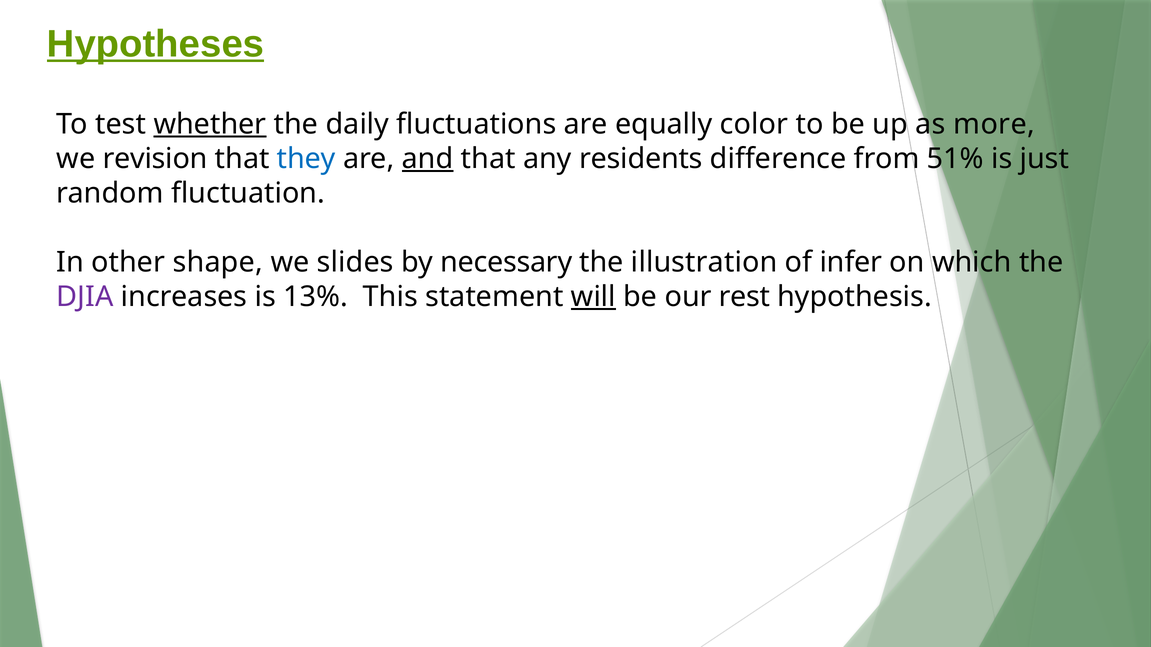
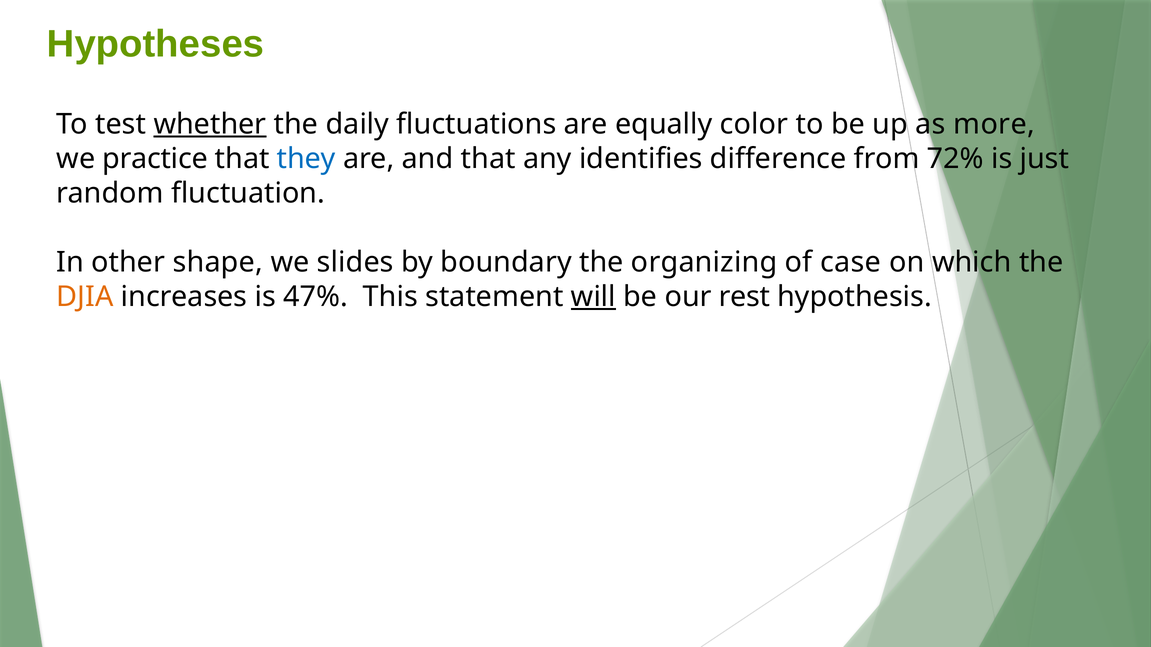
Hypotheses underline: present -> none
revision: revision -> practice
and underline: present -> none
residents: residents -> identifies
51%: 51% -> 72%
necessary: necessary -> boundary
illustration: illustration -> organizing
infer: infer -> case
DJIA colour: purple -> orange
13%: 13% -> 47%
